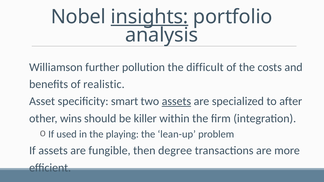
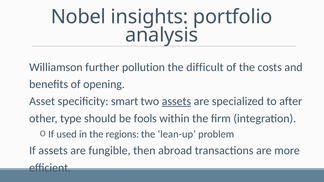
insights underline: present -> none
realistic: realistic -> opening
wins: wins -> type
killer: killer -> fools
playing: playing -> regions
degree: degree -> abroad
